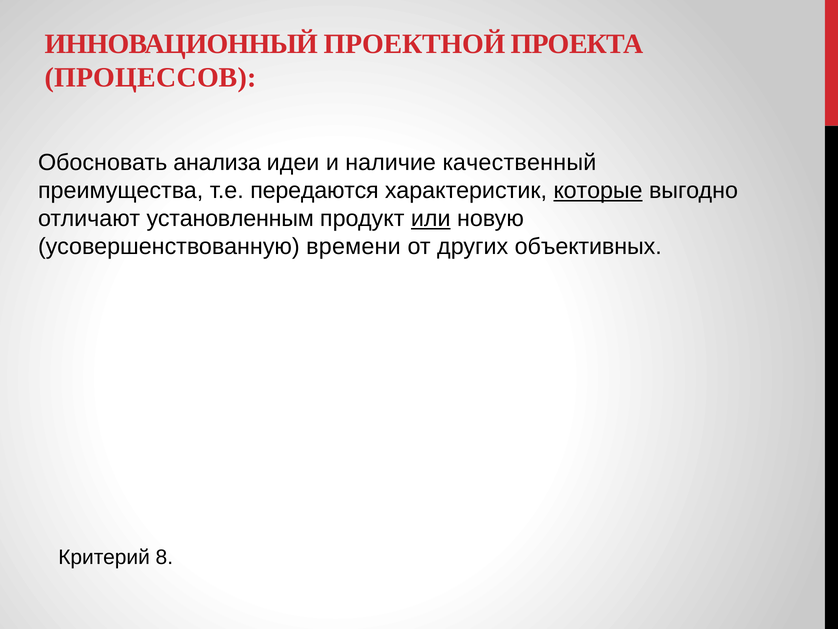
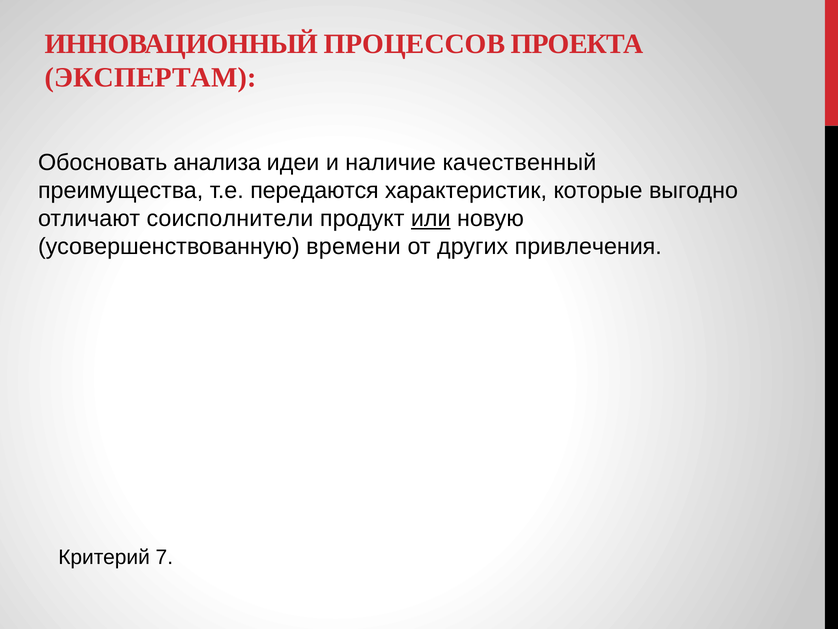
ПРОЕКТНОЙ: ПРОЕКТНОЙ -> ПРОЦЕССОВ
ПРОЦЕССОВ: ПРОЦЕССОВ -> ЭКСПЕРТАМ
которые underline: present -> none
установленным: установленным -> соисполнители
объективных: объективных -> привлечения
8: 8 -> 7
